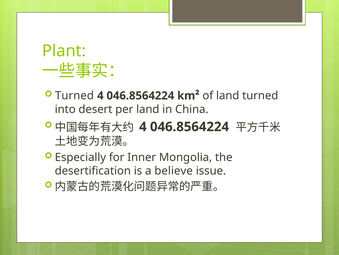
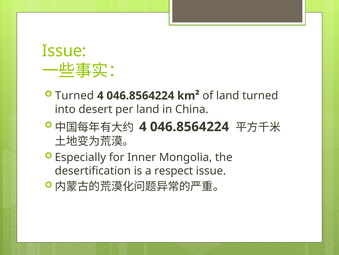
Plant at (64, 51): Plant -> Issue
believe: believe -> respect
